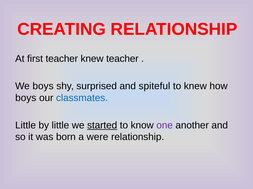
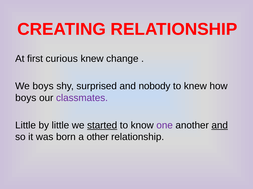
first teacher: teacher -> curious
knew teacher: teacher -> change
spiteful: spiteful -> nobody
classmates colour: blue -> purple
and at (220, 126) underline: none -> present
were: were -> other
